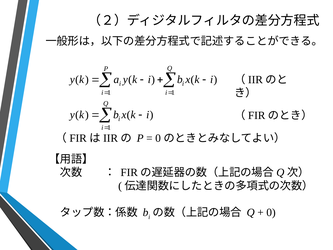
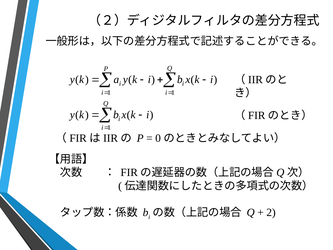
0: 0 -> 2
